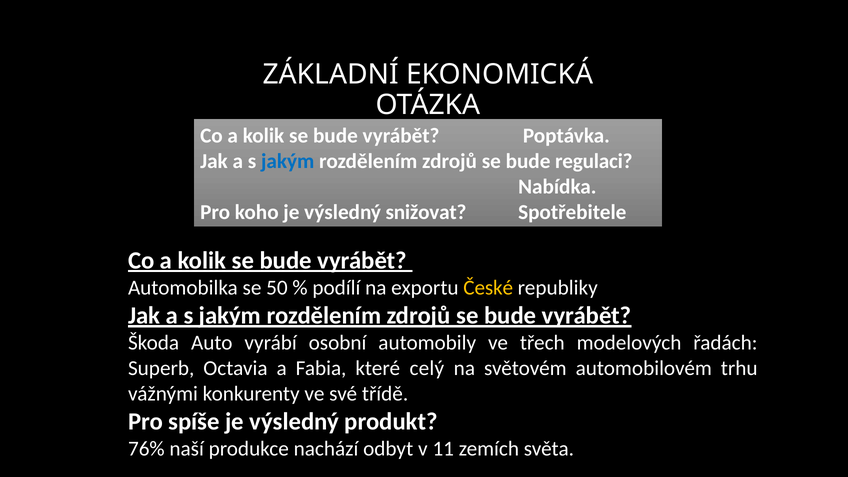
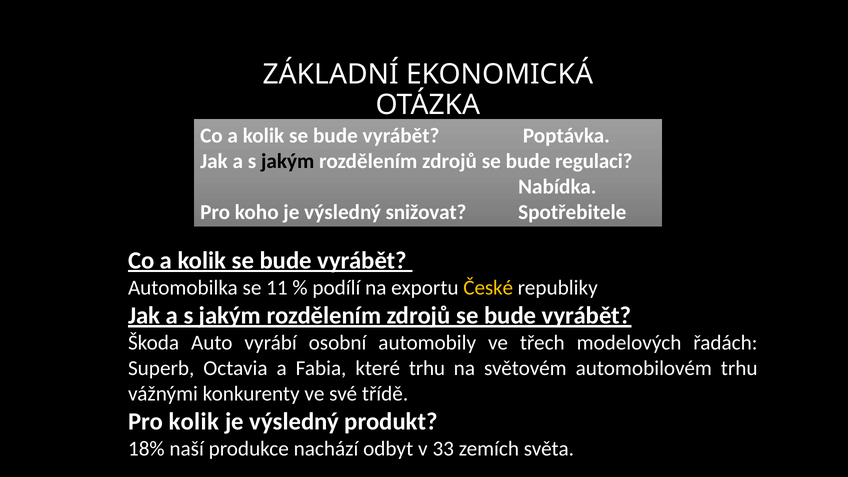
jakým at (288, 161) colour: blue -> black
50: 50 -> 11
které celý: celý -> trhu
Pro spíše: spíše -> kolik
76%: 76% -> 18%
11: 11 -> 33
